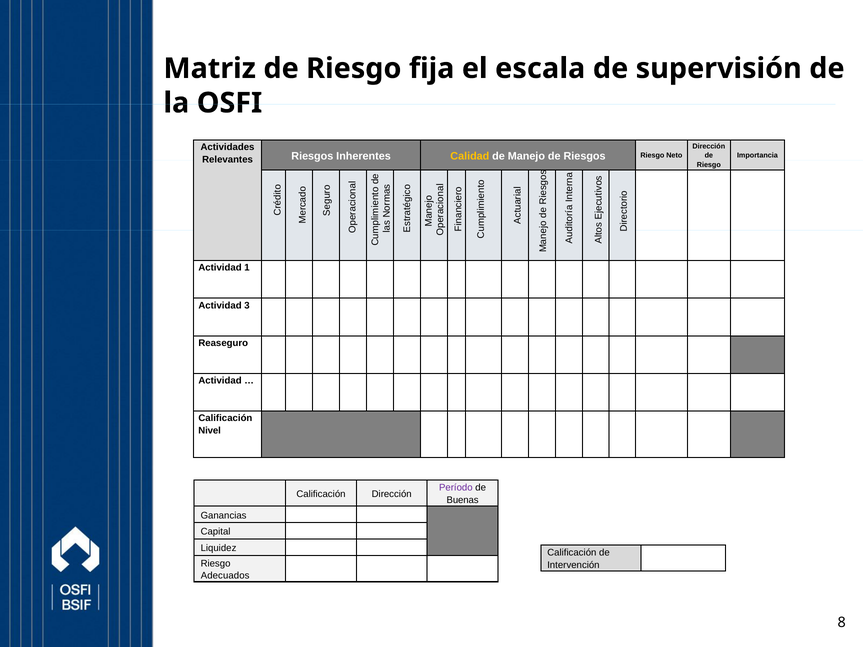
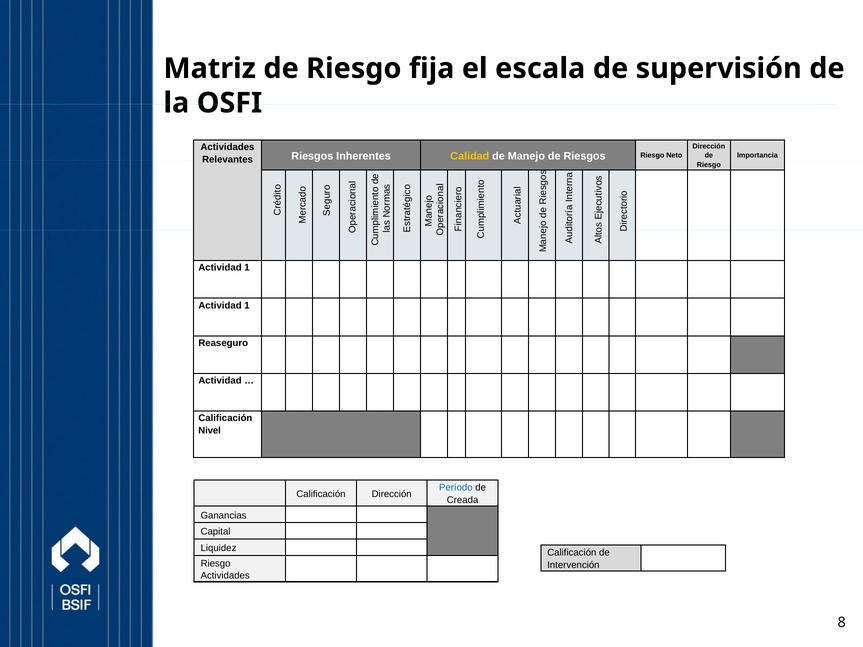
3 at (247, 305): 3 -> 1
Período colour: purple -> blue
Buenas: Buenas -> Creada
Adecuados at (225, 576): Adecuados -> Actividades
